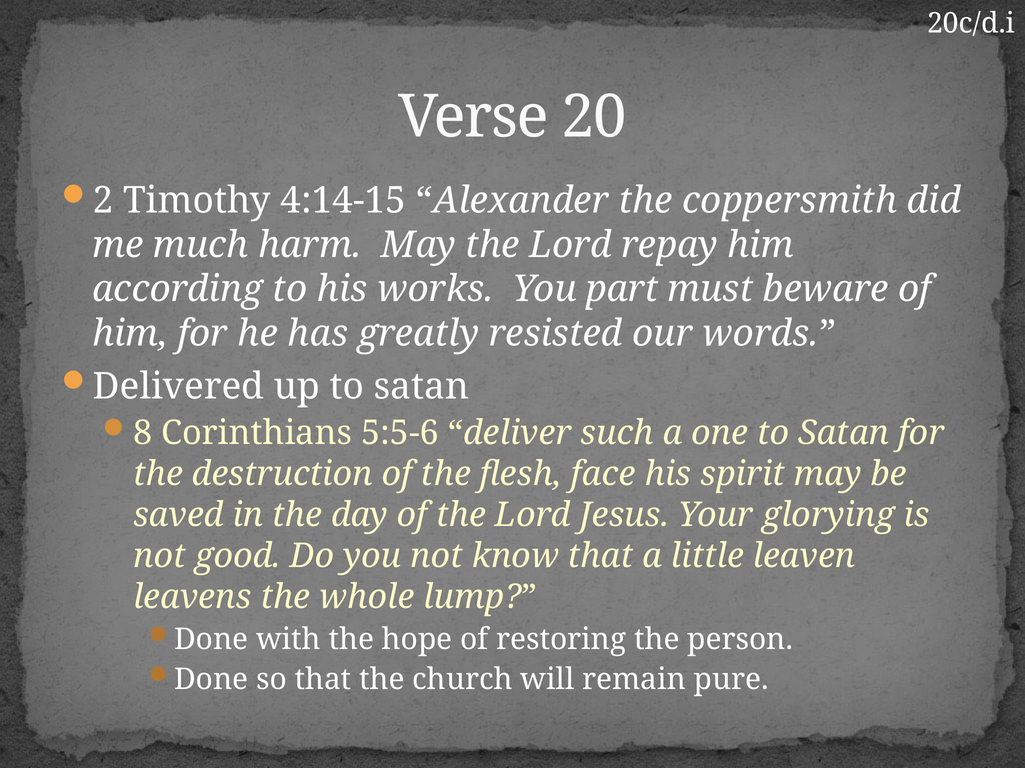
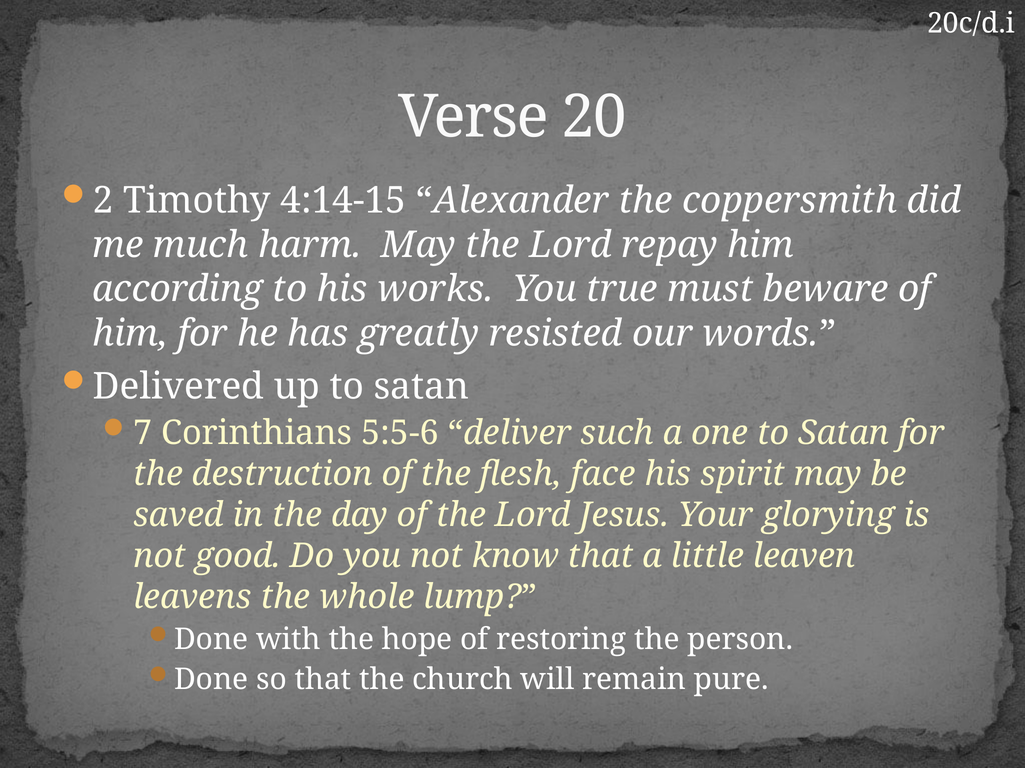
part: part -> true
8: 8 -> 7
